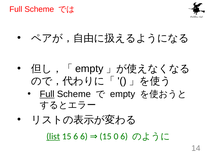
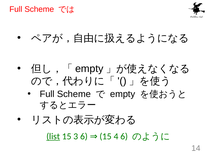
Full at (47, 94) underline: present -> none
15 6: 6 -> 3
0: 0 -> 4
